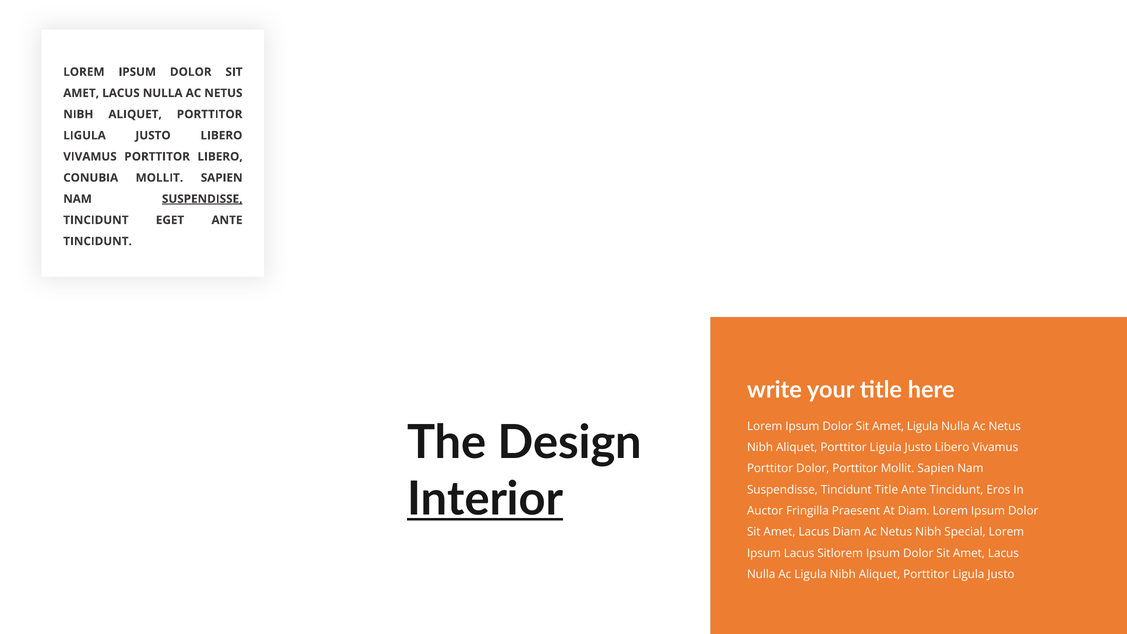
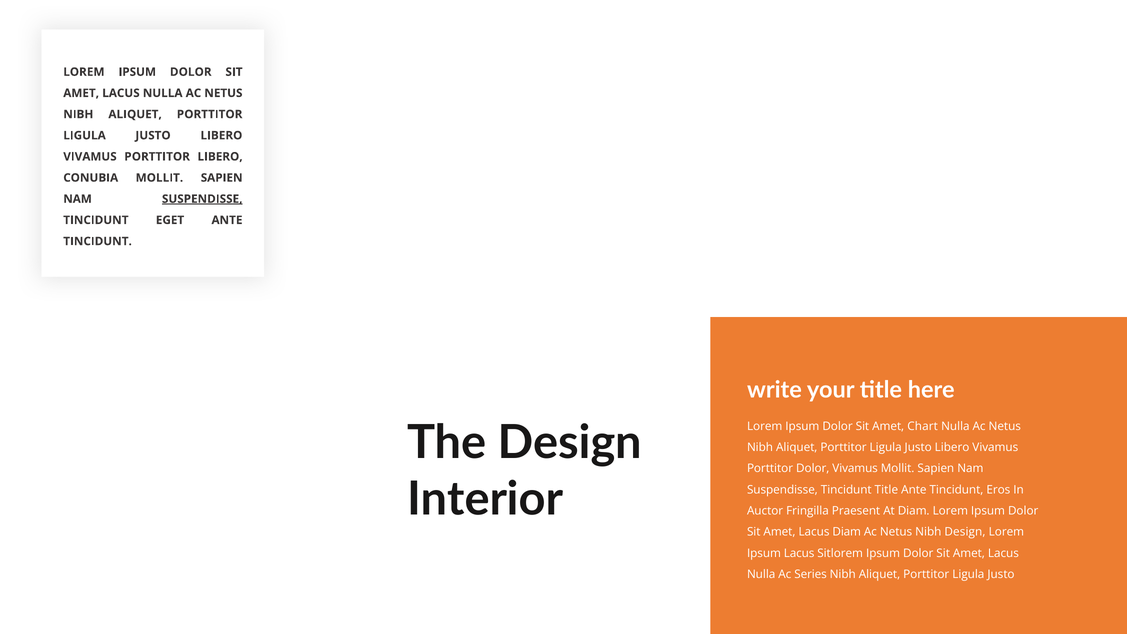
Amet Ligula: Ligula -> Chart
Dolor Porttitor: Porttitor -> Vivamus
Interior underline: present -> none
Nibh Special: Special -> Design
Ac Ligula: Ligula -> Series
